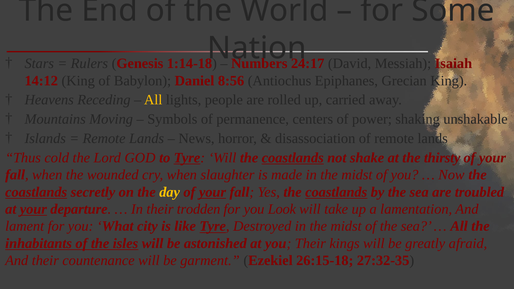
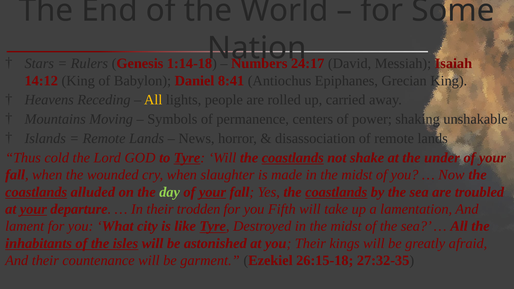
8:56: 8:56 -> 8:41
thirsty: thirsty -> under
secretly: secretly -> alluded
day colour: yellow -> light green
Look: Look -> Fifth
